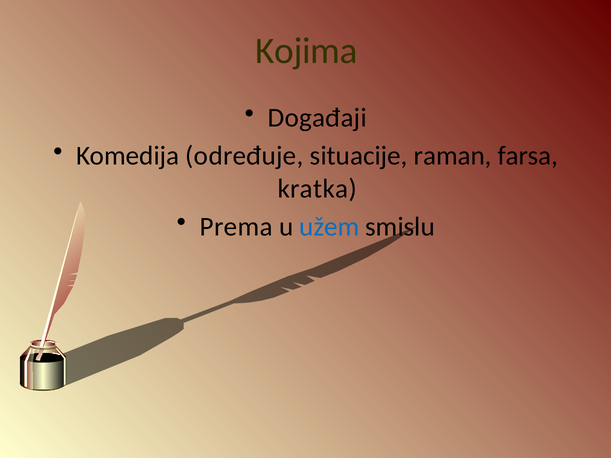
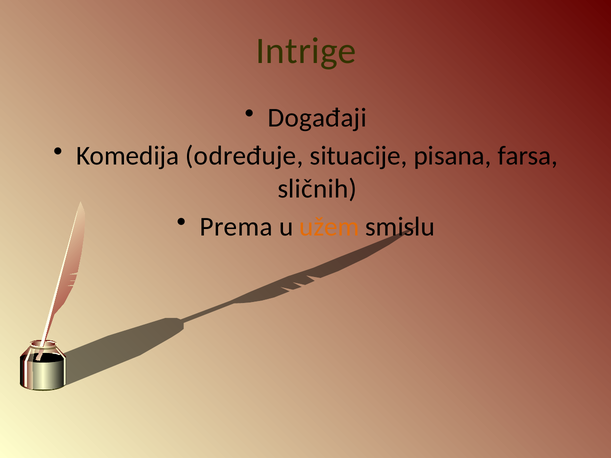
Kojima: Kojima -> Intrige
raman: raman -> pisana
kratka: kratka -> sličnih
užem colour: blue -> orange
